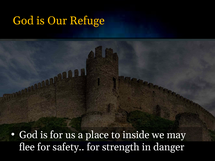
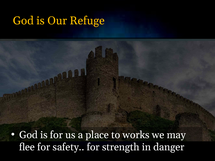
inside: inside -> works
